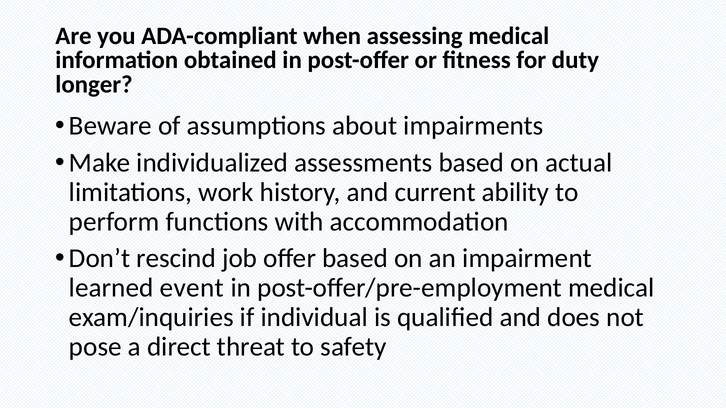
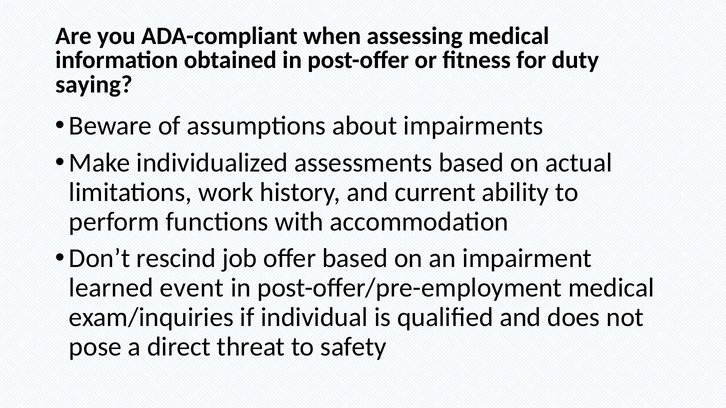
longer: longer -> saying
